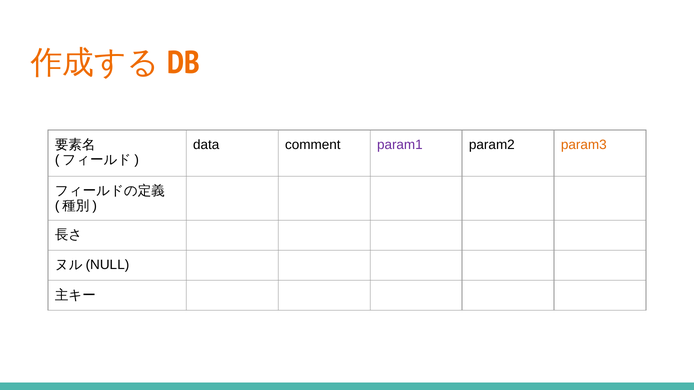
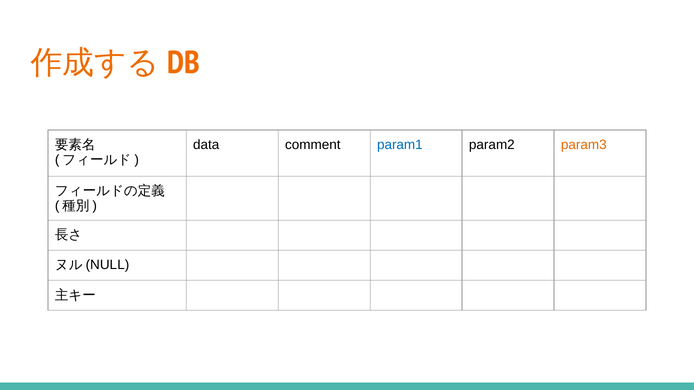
param1 colour: purple -> blue
